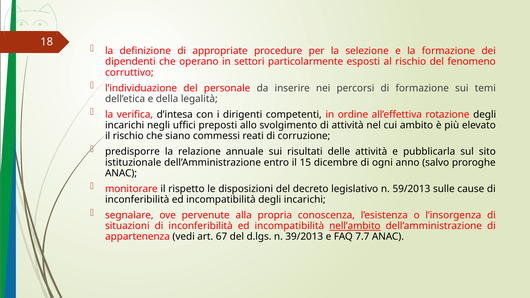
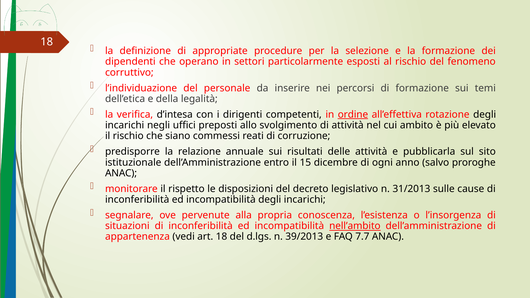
ordine underline: none -> present
59/2013: 59/2013 -> 31/2013
art 67: 67 -> 18
